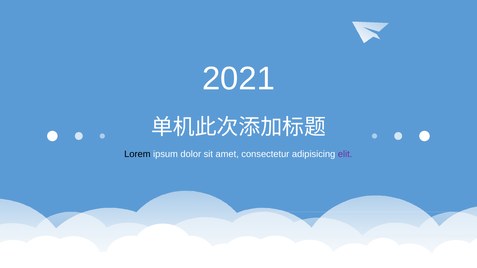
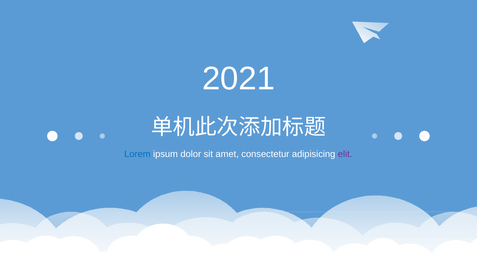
Lorem colour: black -> blue
